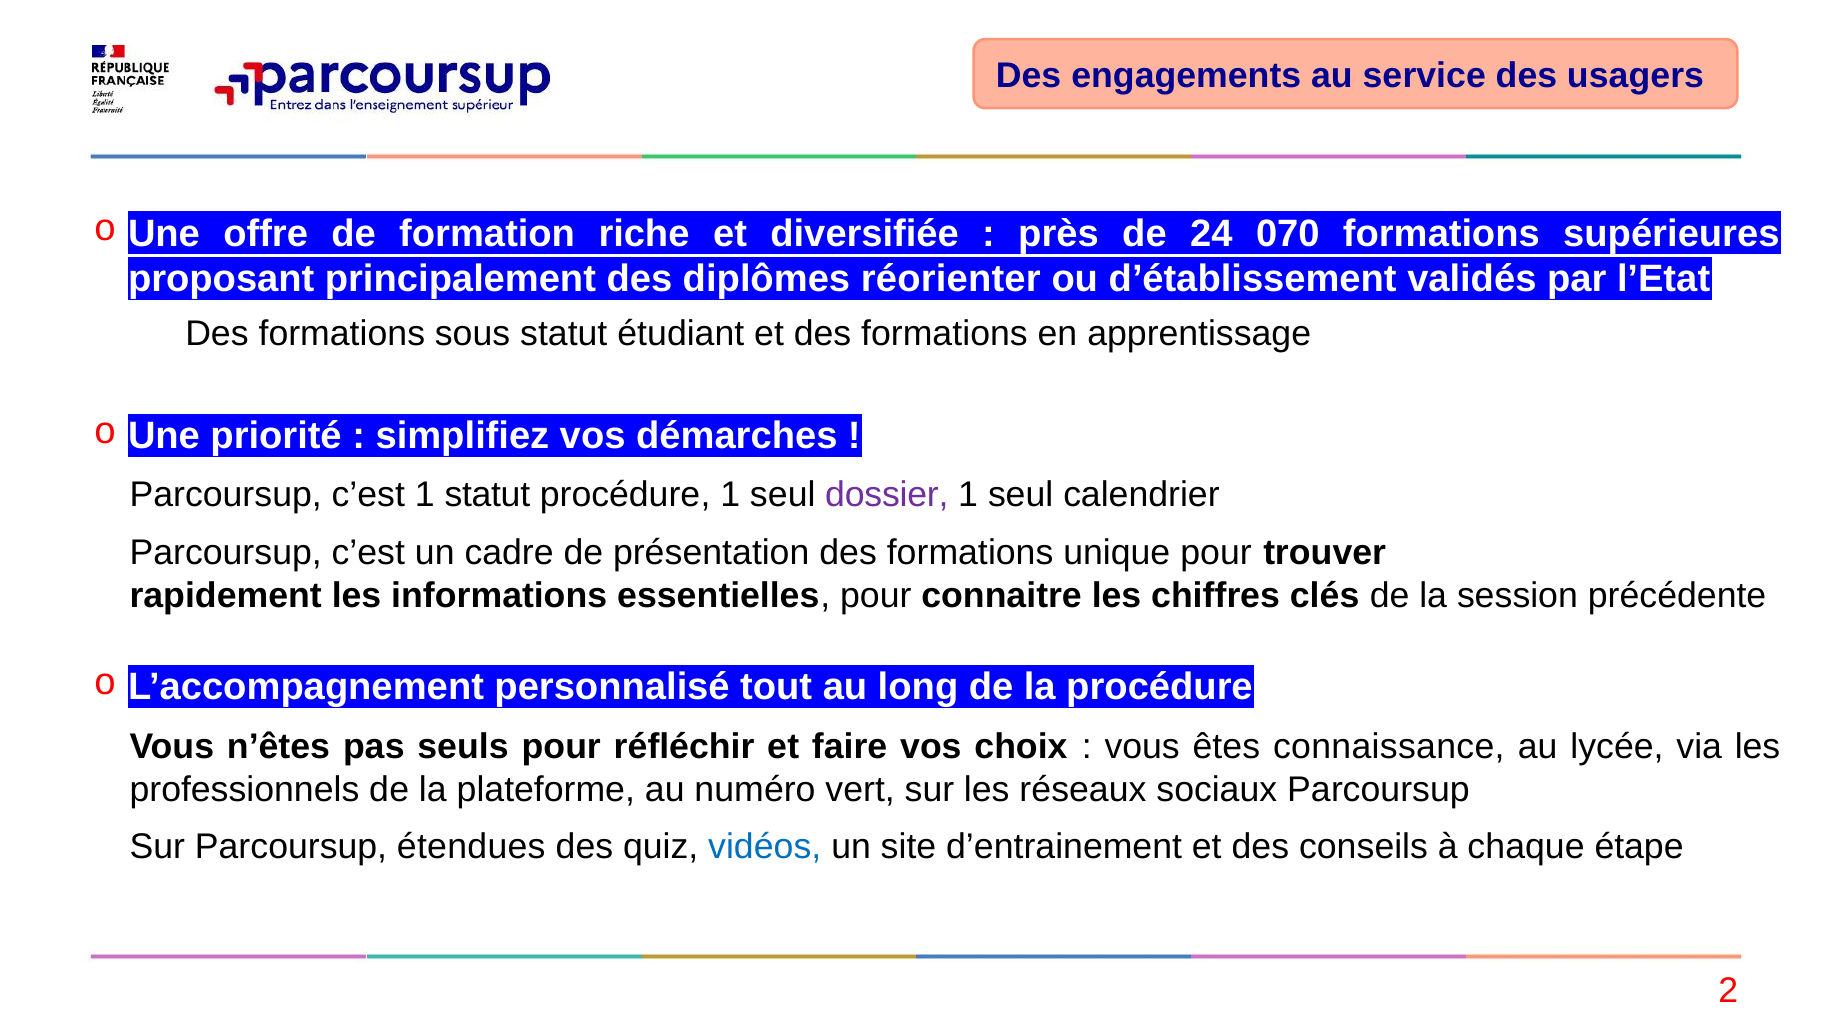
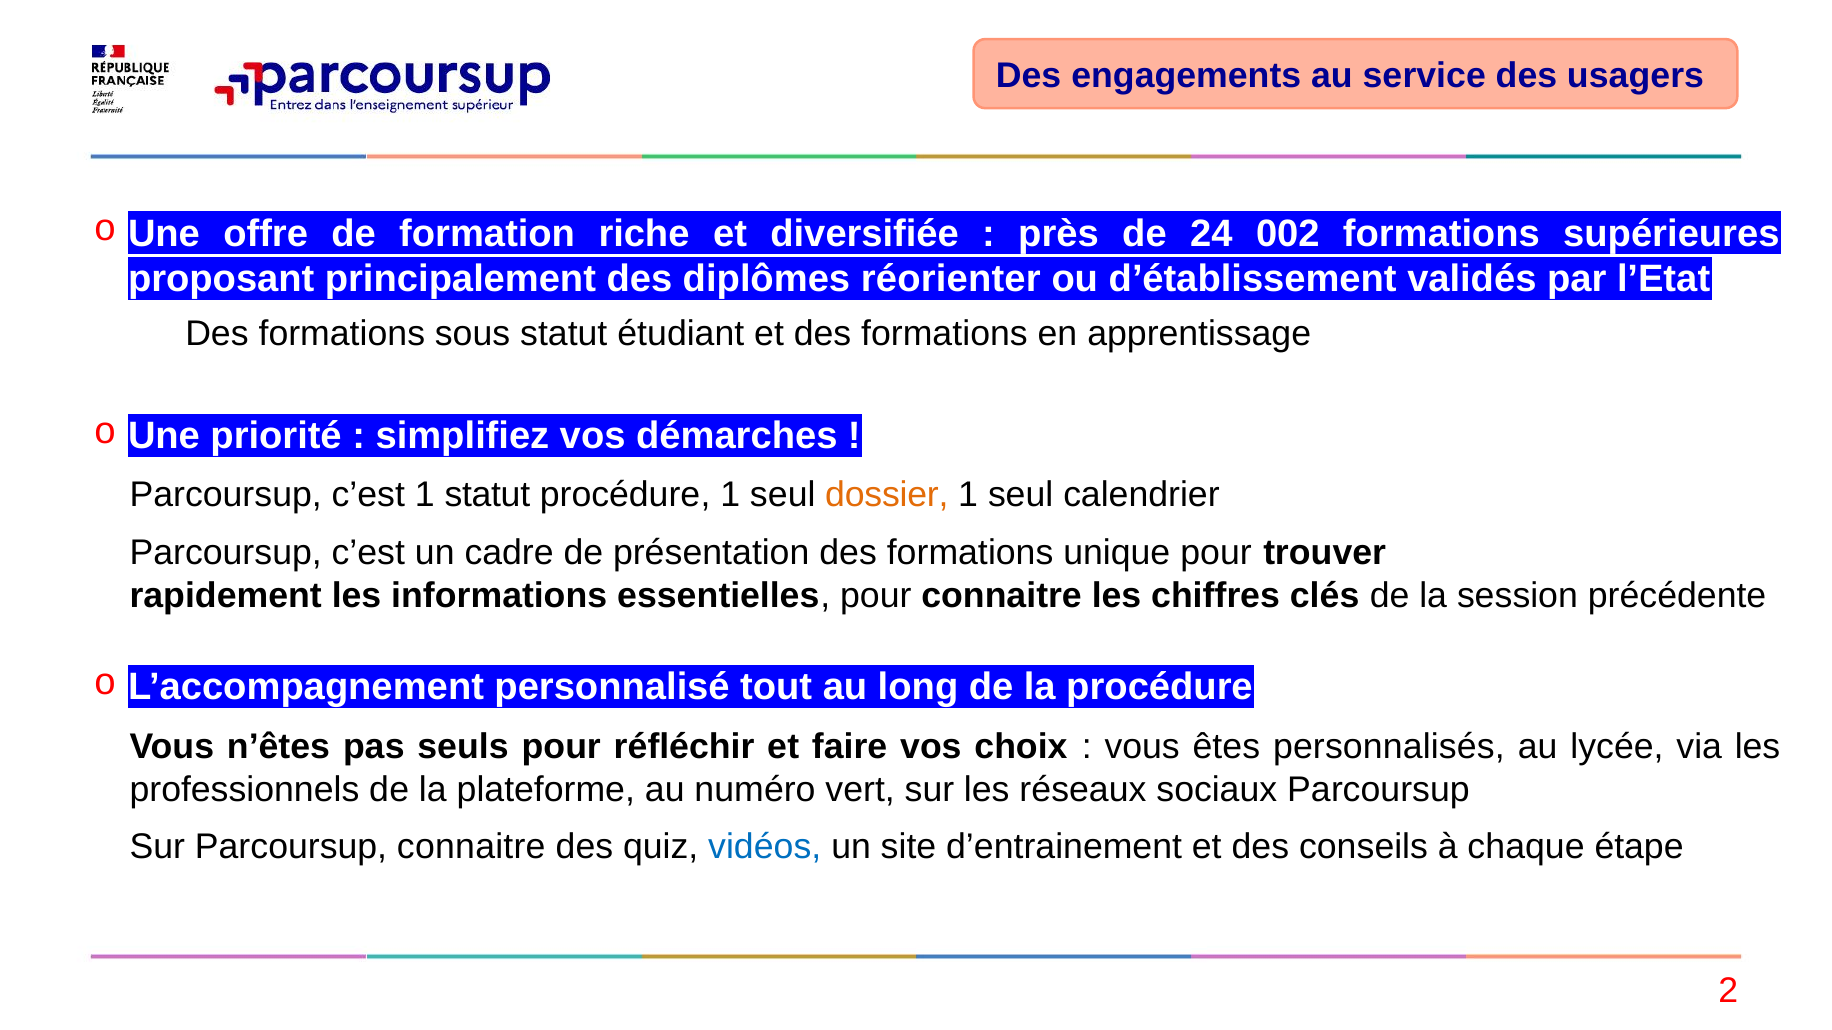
070: 070 -> 002
dossier colour: purple -> orange
connaissance: connaissance -> personnalisés
Parcoursup étendues: étendues -> connaitre
